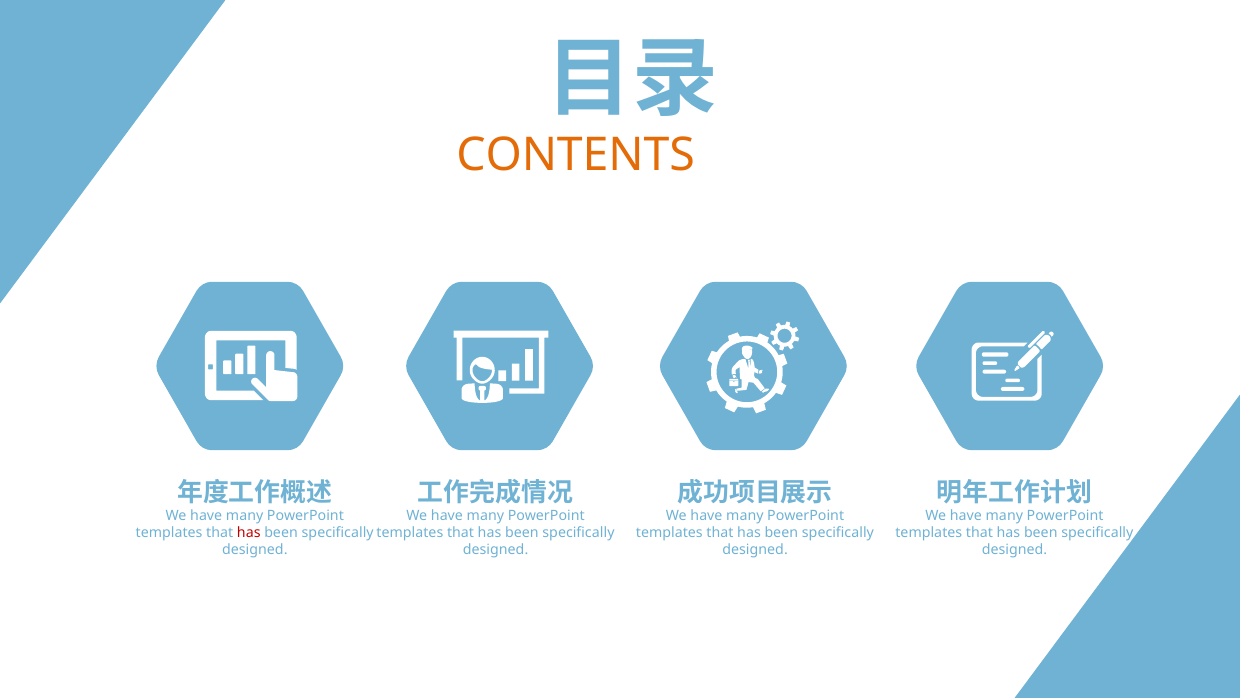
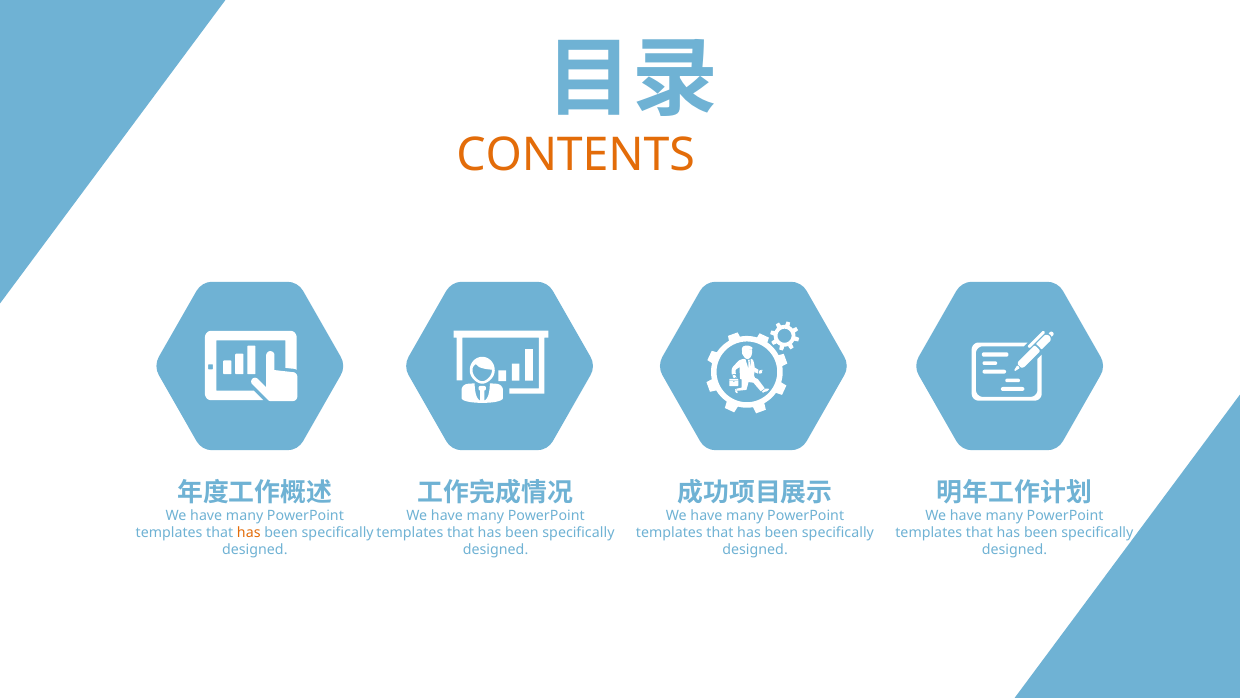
has at (249, 533) colour: red -> orange
